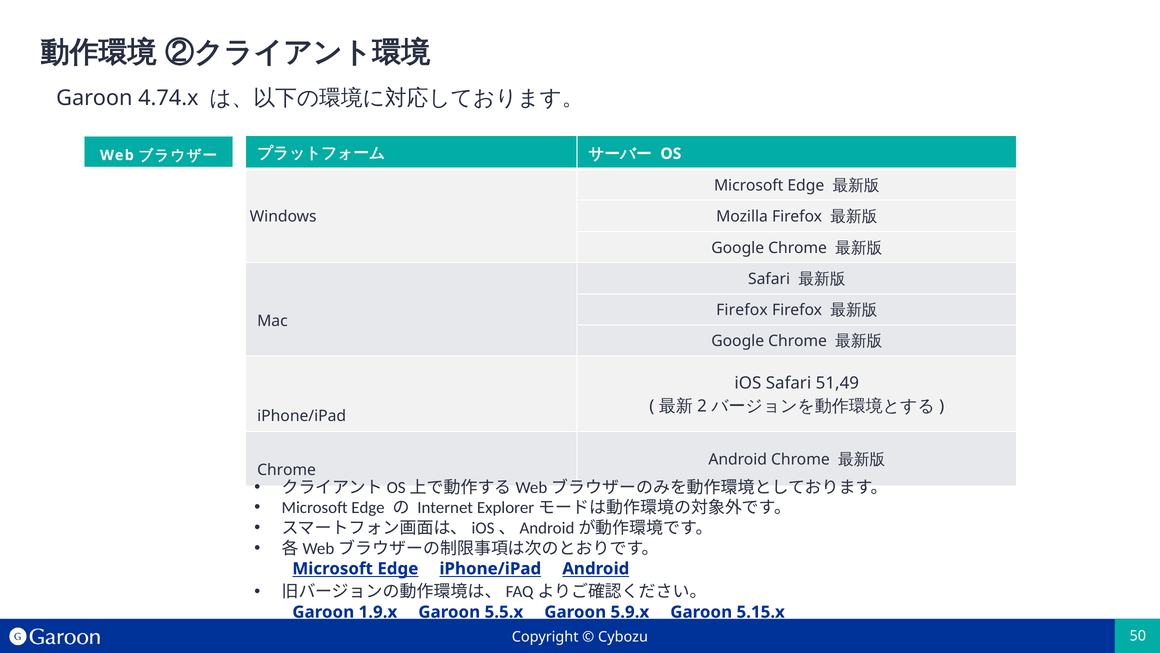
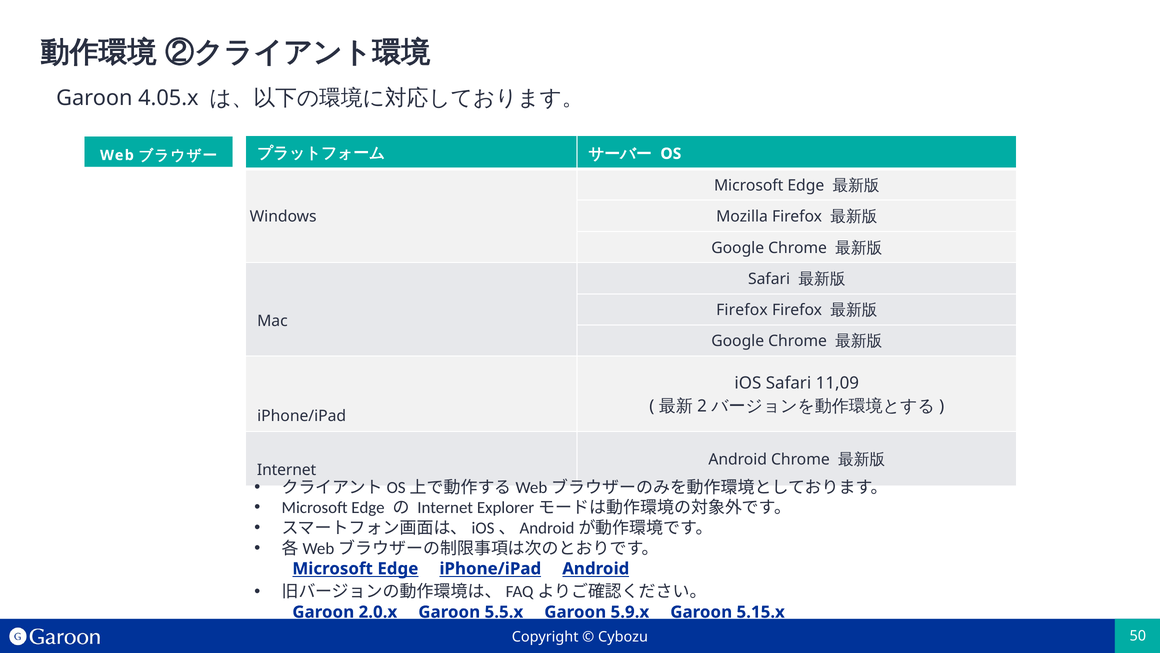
4.74.x: 4.74.x -> 4.05.x
51,49: 51,49 -> 11,09
Chrome at (287, 470): Chrome -> Internet
1.9.x: 1.9.x -> 2.0.x
